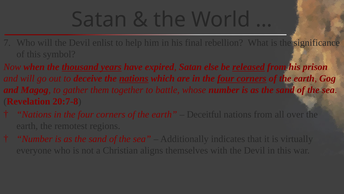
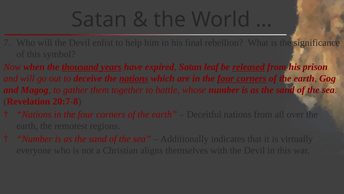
else: else -> leaf
